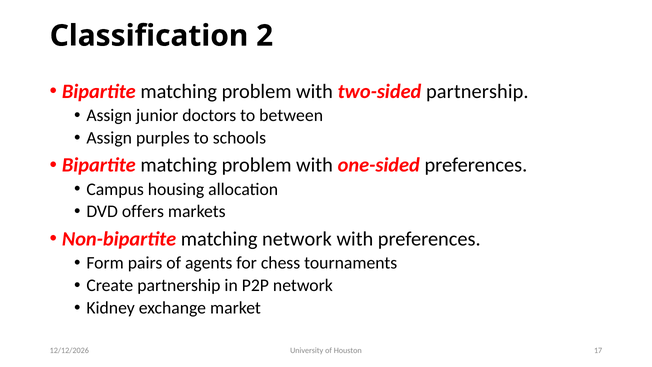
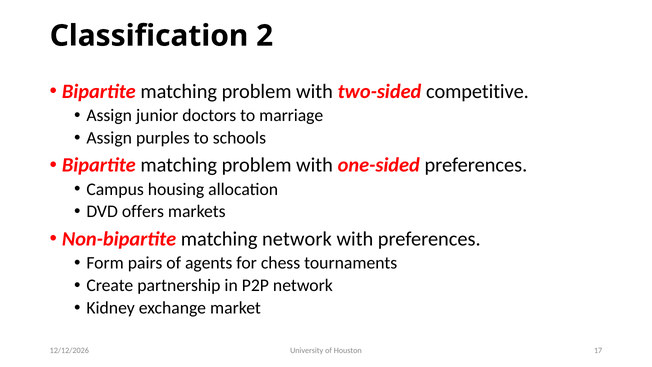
two-sided partnership: partnership -> competitive
between: between -> marriage
